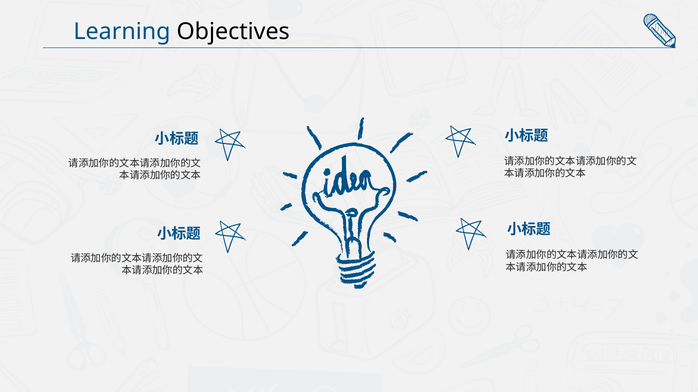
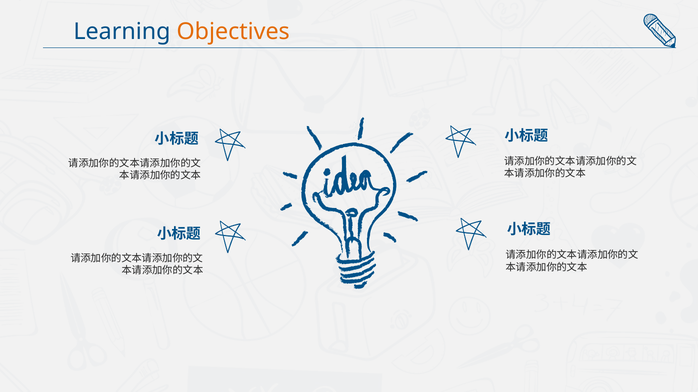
Objectives colour: black -> orange
